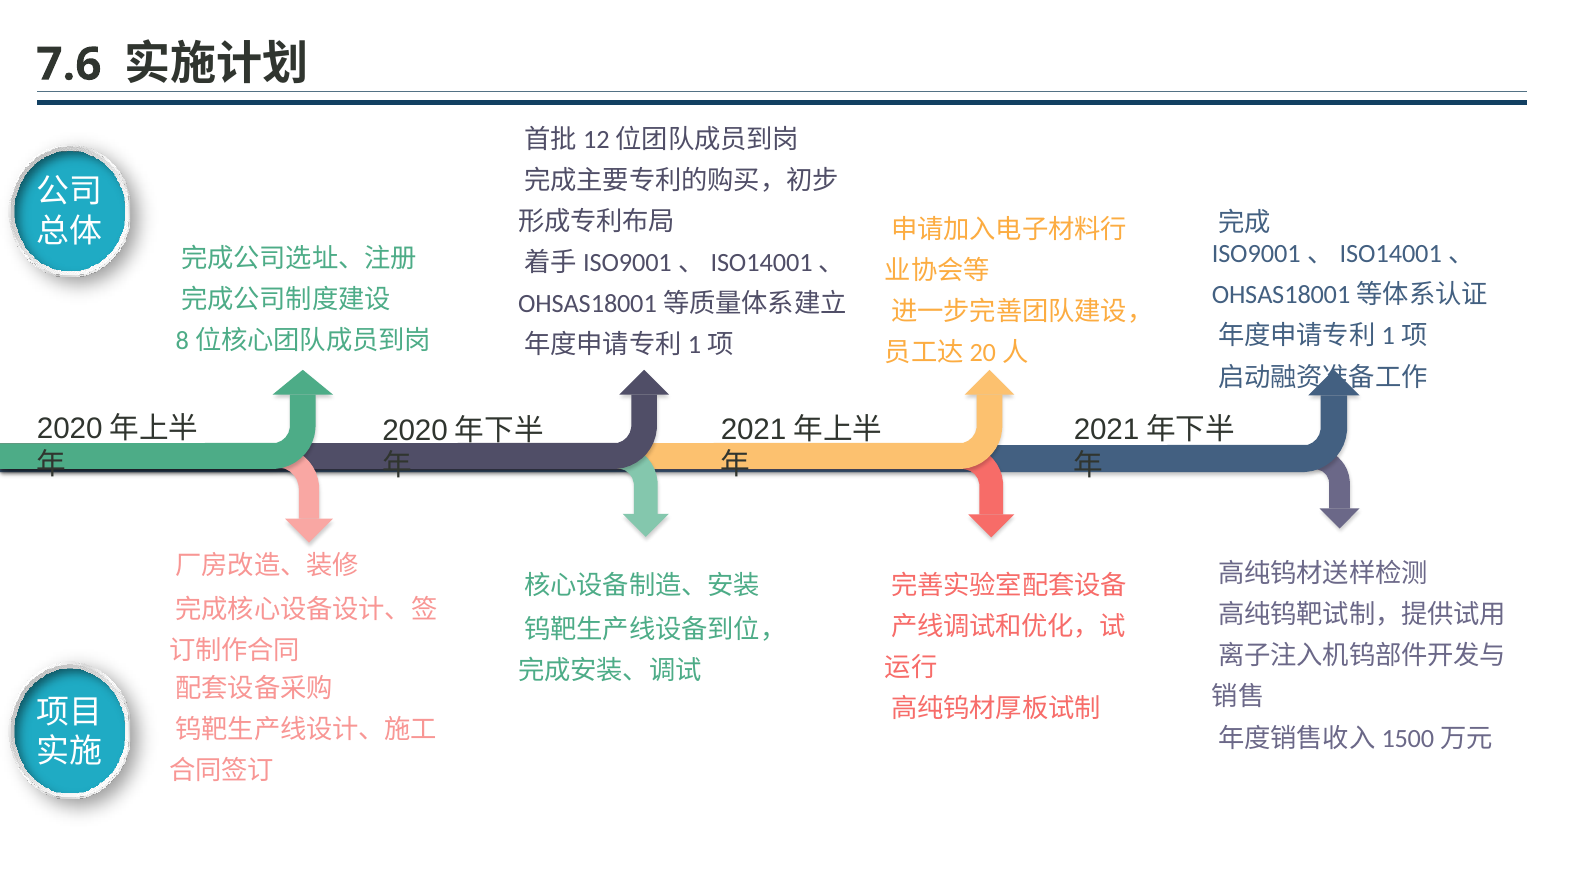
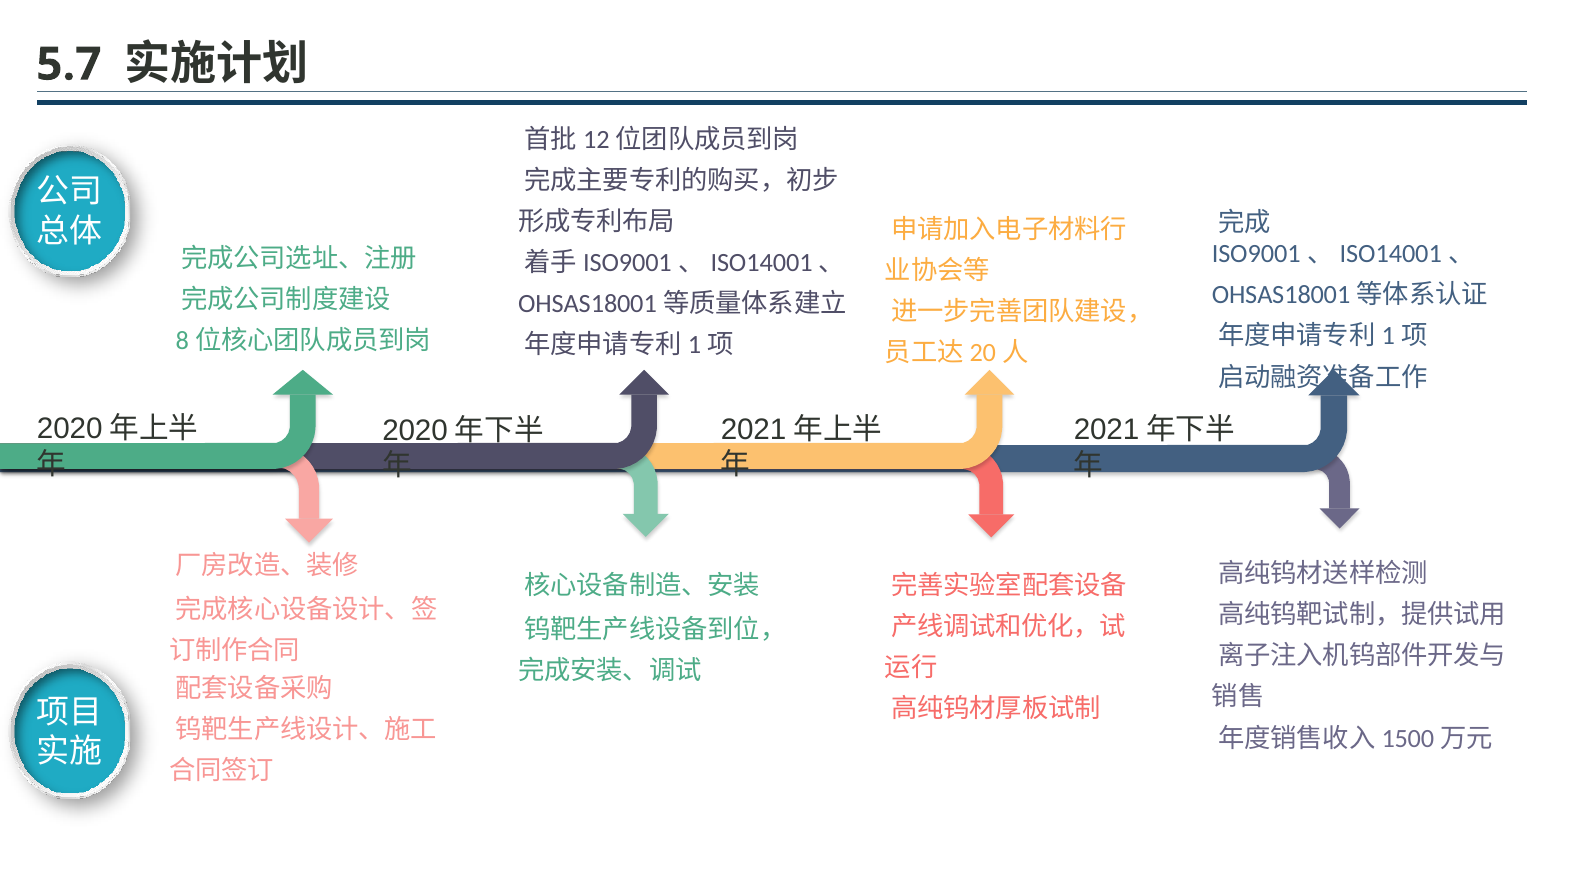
7.6: 7.6 -> 5.7
